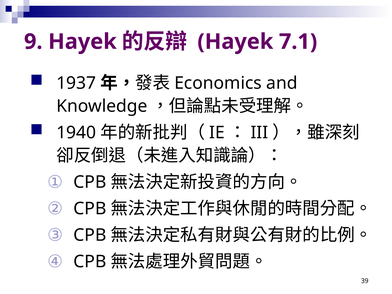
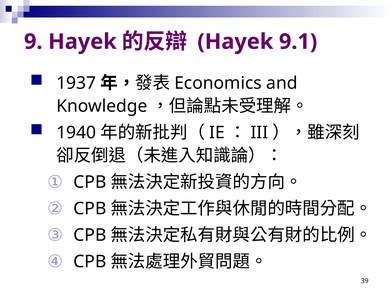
7.1: 7.1 -> 9.1
